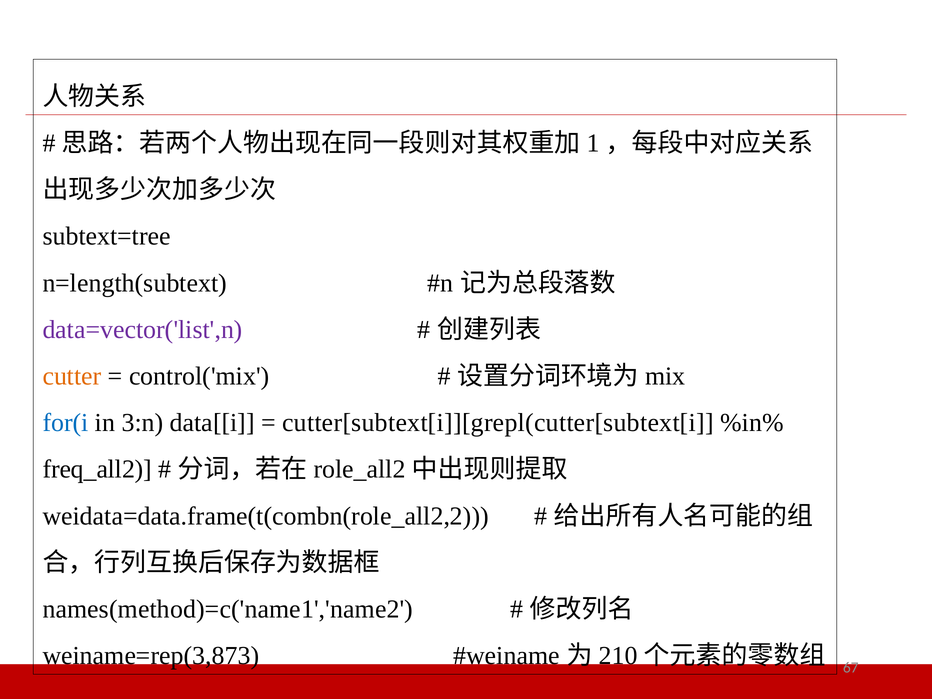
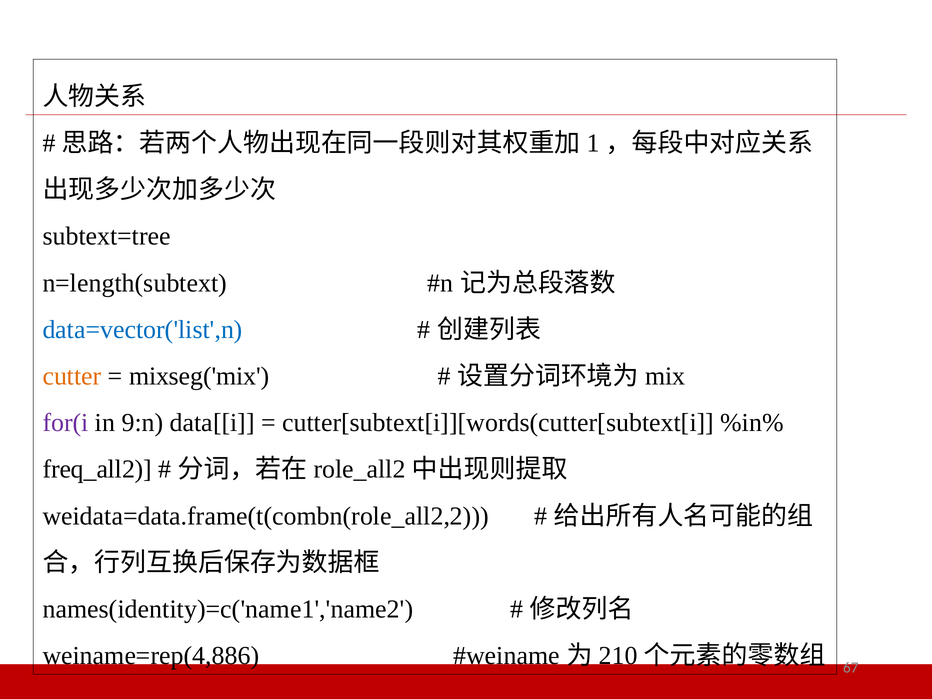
data=vector('list',n colour: purple -> blue
control('mix: control('mix -> mixseg('mix
for(i colour: blue -> purple
3:n: 3:n -> 9:n
cutter[subtext[i]][grepl(cutter[subtext[i: cutter[subtext[i]][grepl(cutter[subtext[i -> cutter[subtext[i]][words(cutter[subtext[i
names(method)=c('name1','name2: names(method)=c('name1','name2 -> names(identity)=c('name1','name2
weiname=rep(3,873: weiname=rep(3,873 -> weiname=rep(4,886
